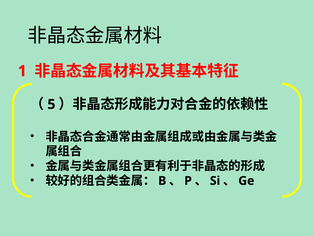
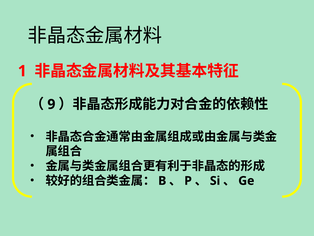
5: 5 -> 9
